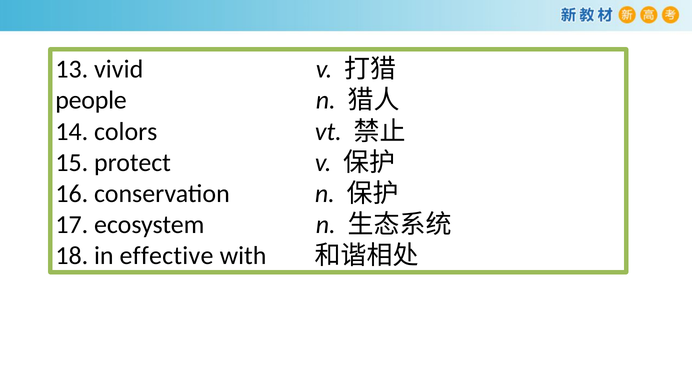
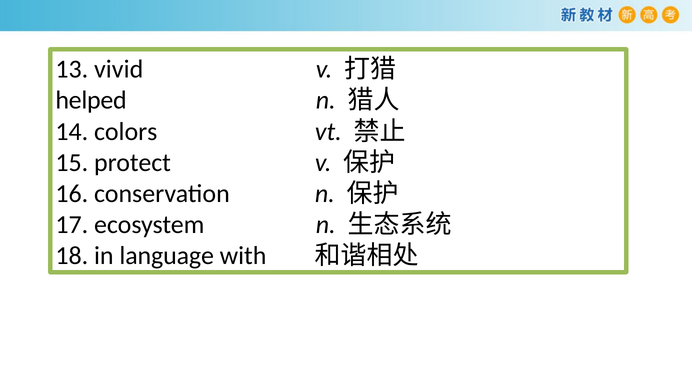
people: people -> helped
effective: effective -> language
